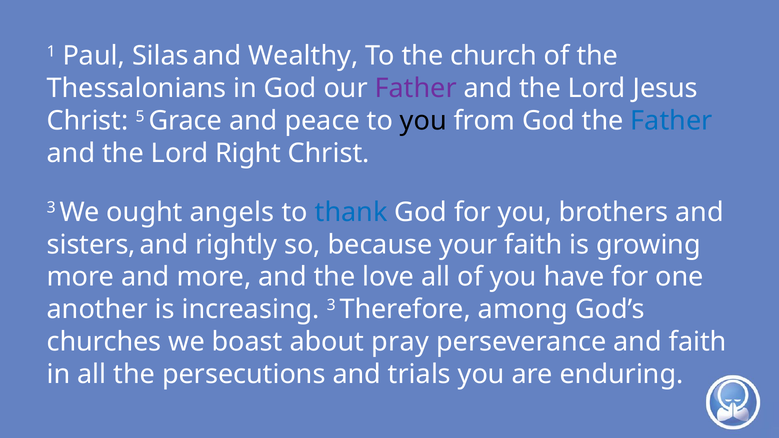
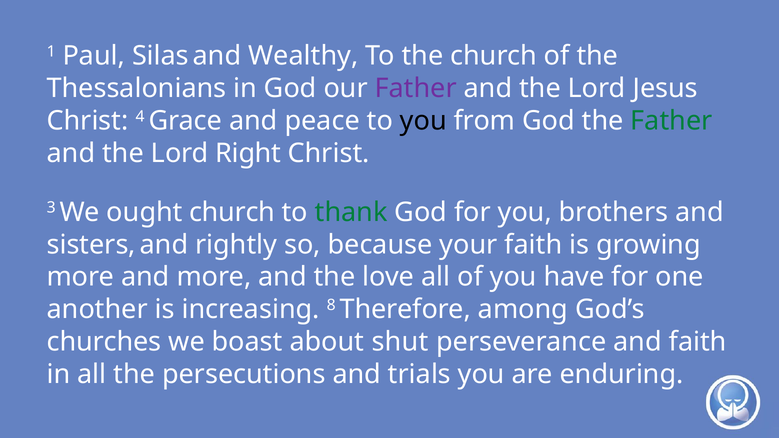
5: 5 -> 4
Father at (671, 121) colour: blue -> green
ought angels: angels -> church
thank colour: blue -> green
increasing 3: 3 -> 8
pray: pray -> shut
